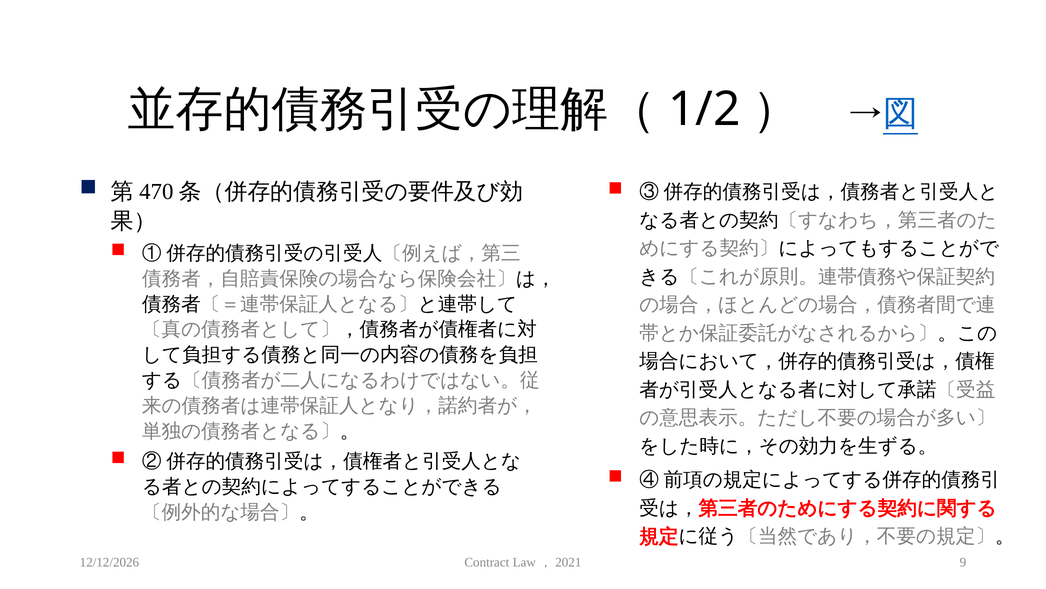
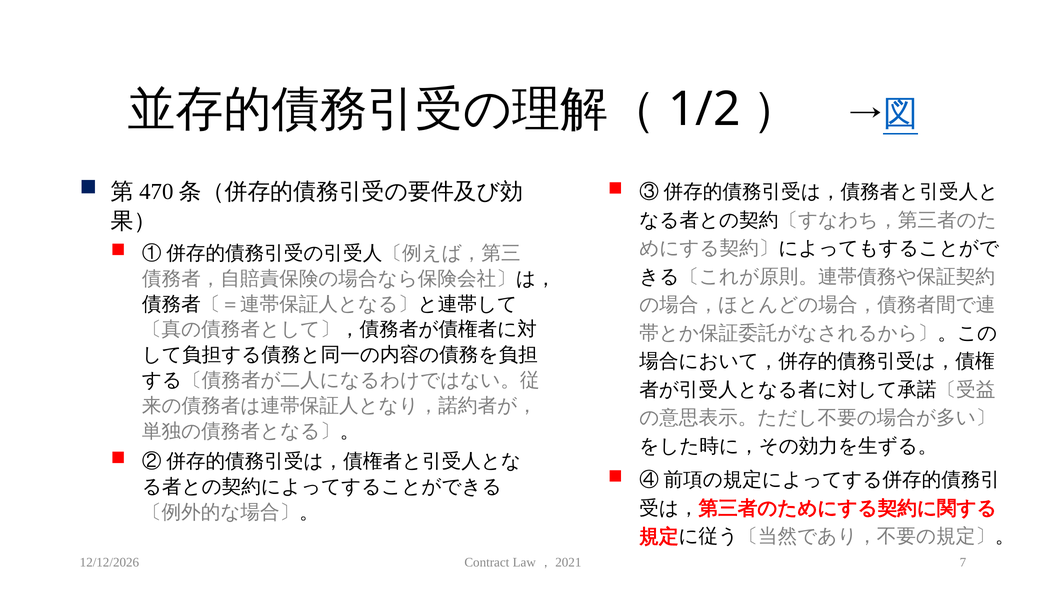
9: 9 -> 7
